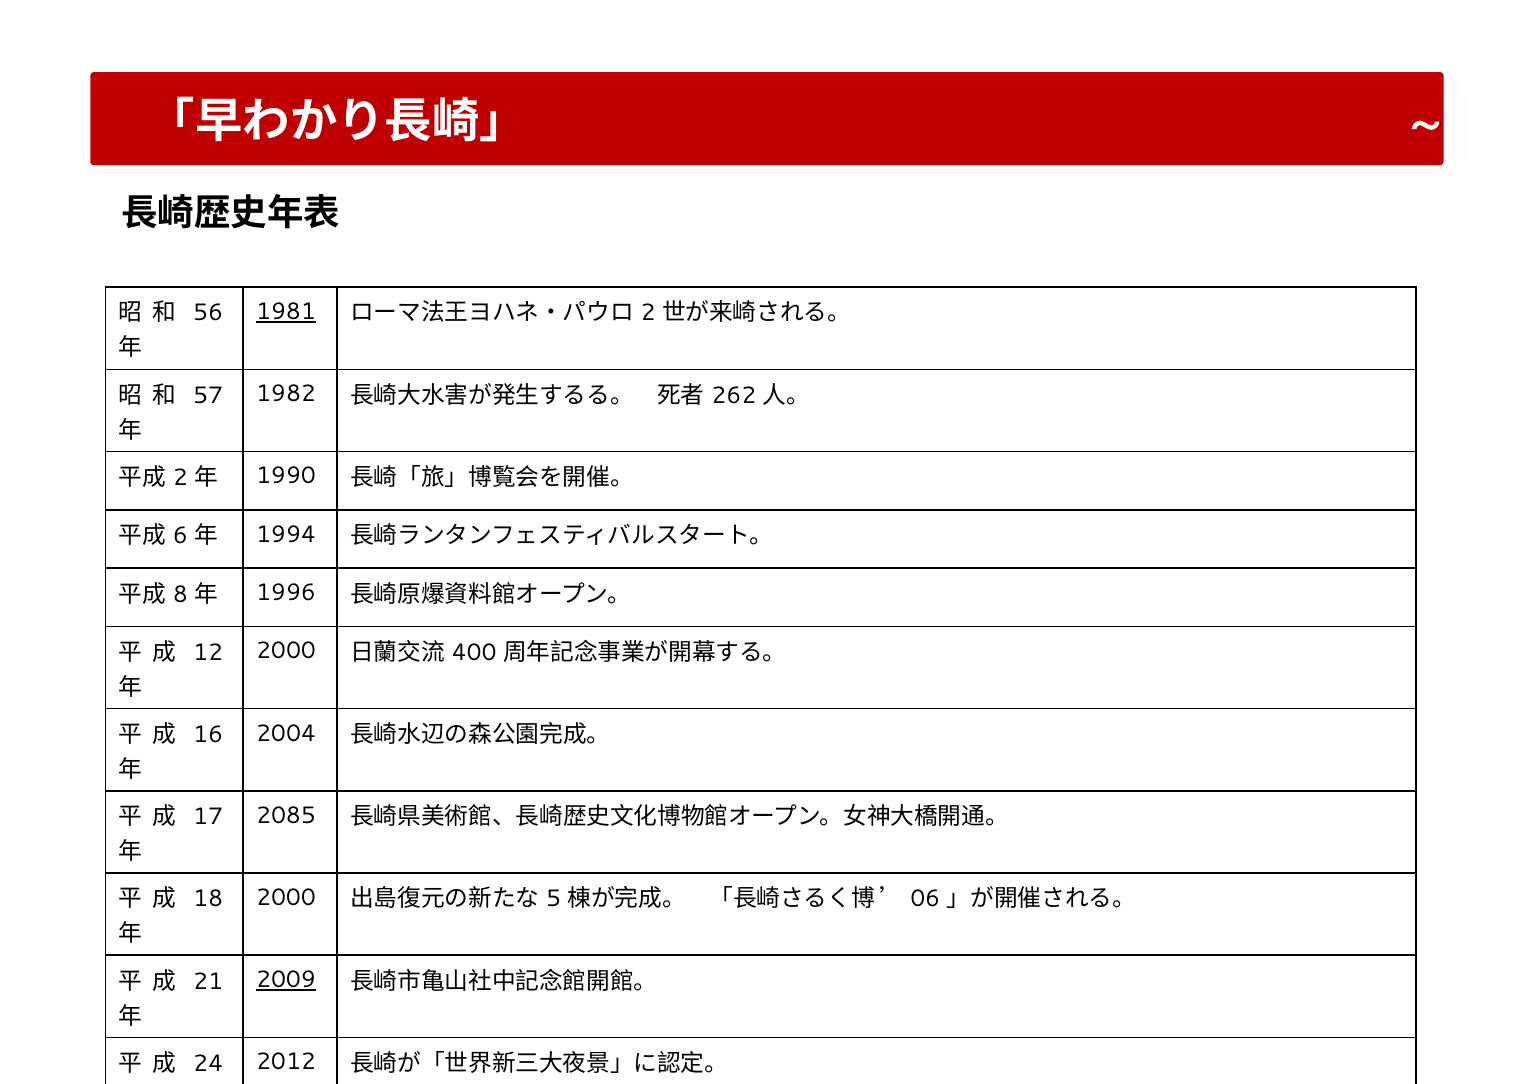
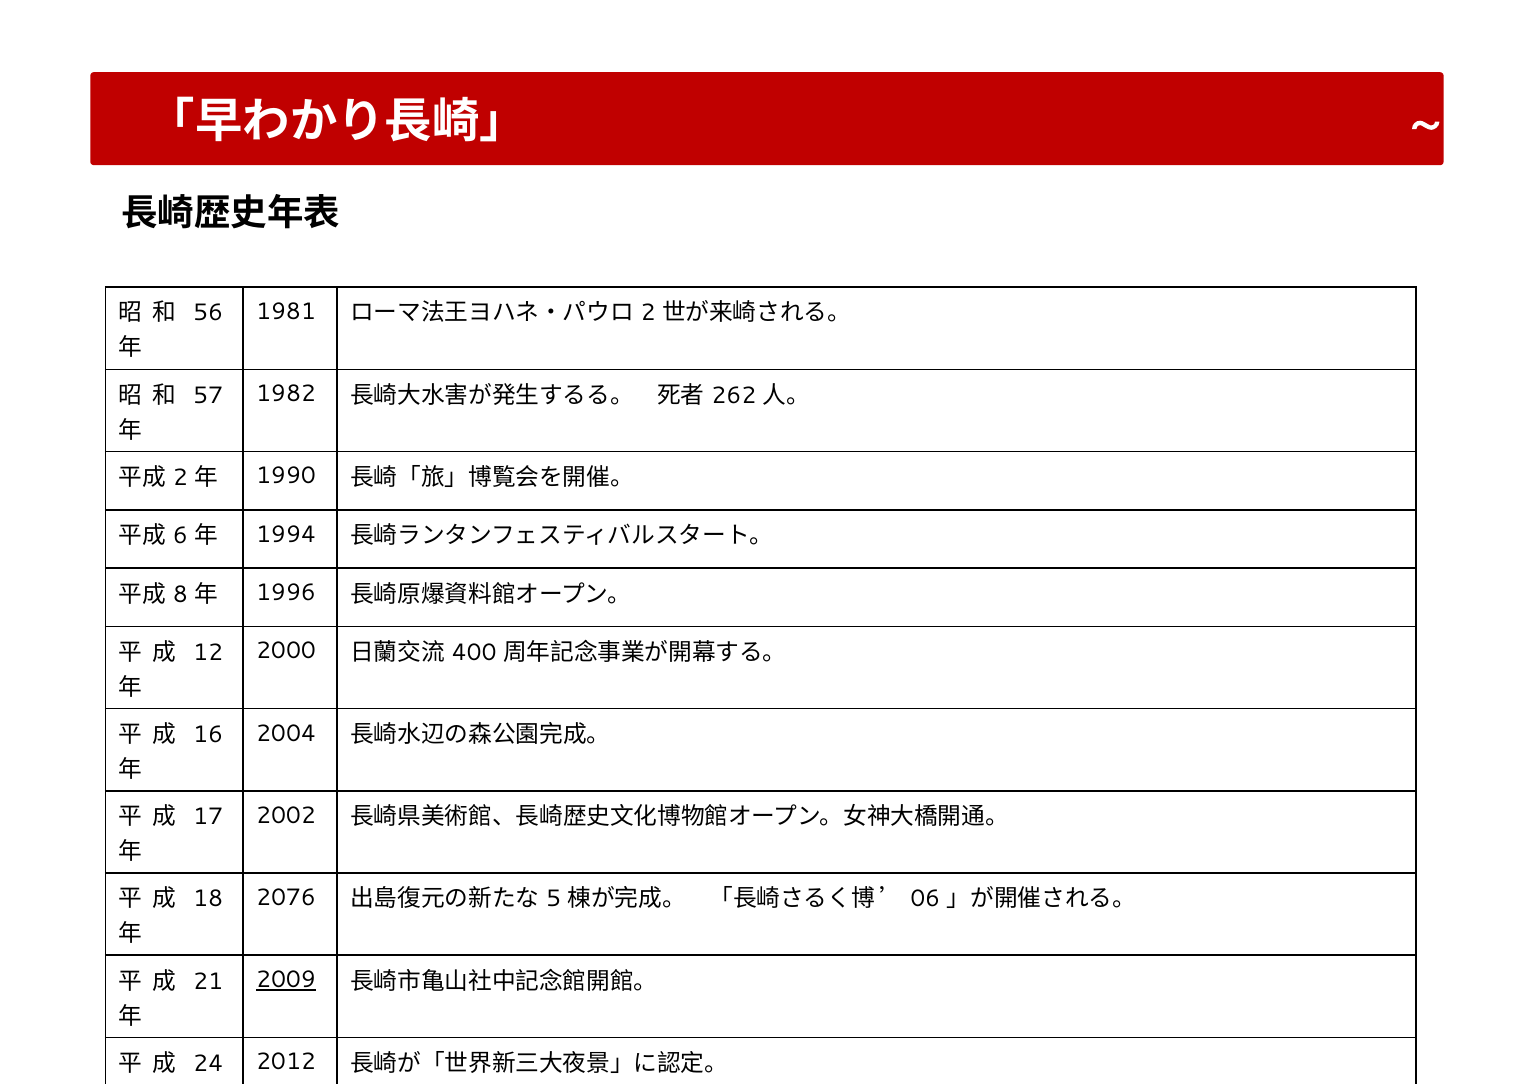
1981 underline: present -> none
2085: 2085 -> 2002
2000 at (286, 898): 2000 -> 2076
